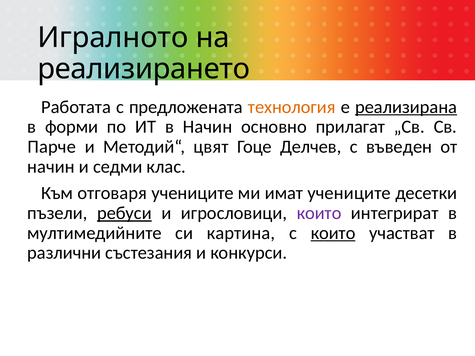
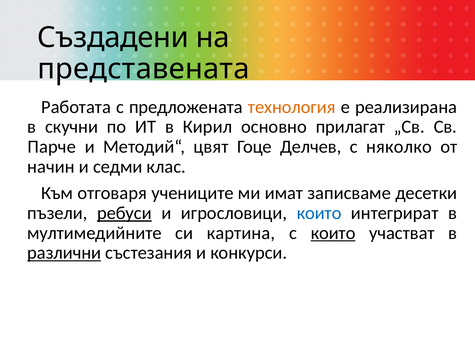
Игралното: Игралното -> Създадени
реализирането: реализирането -> представената
реализирана underline: present -> none
форми: форми -> скучни
в Начин: Начин -> Кирил
въведен: въведен -> няколко
имат учениците: учениците -> записваме
които at (319, 213) colour: purple -> blue
различни underline: none -> present
